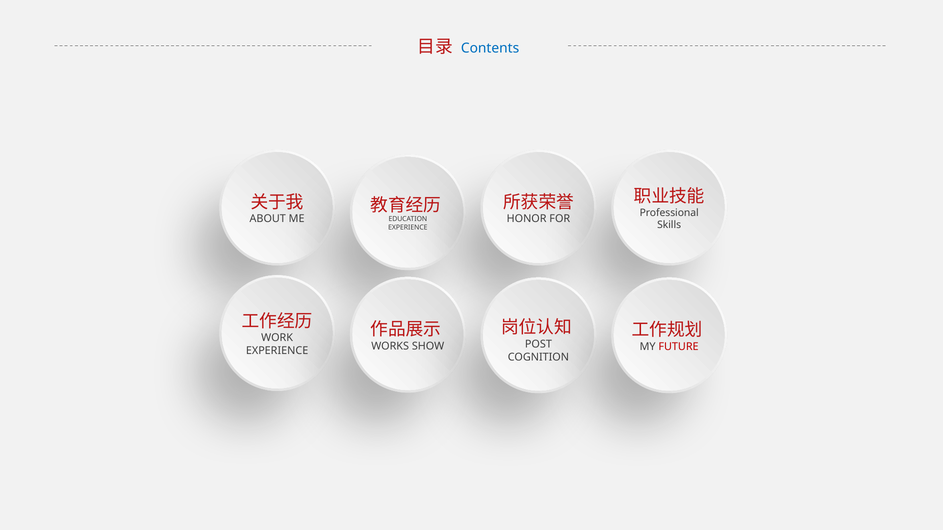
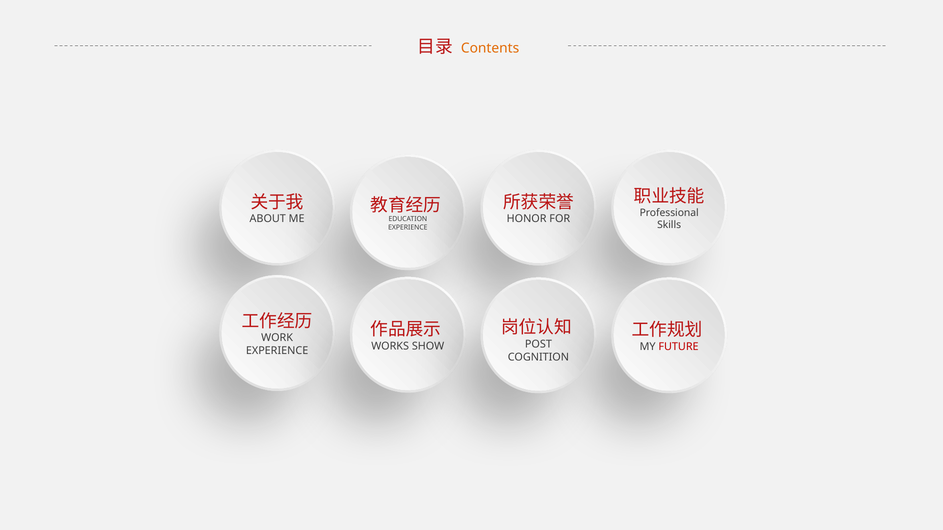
Contents colour: blue -> orange
